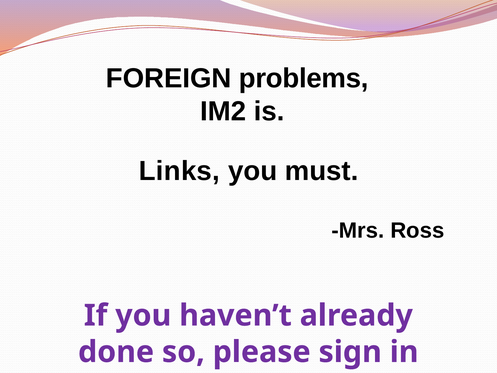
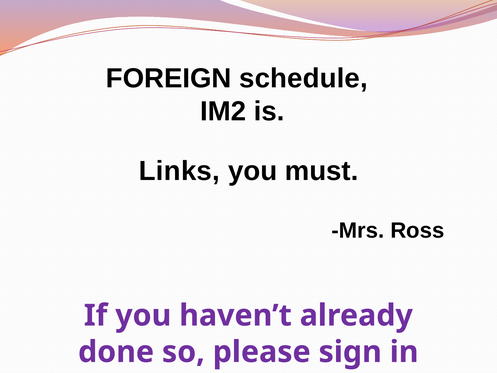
problems: problems -> schedule
